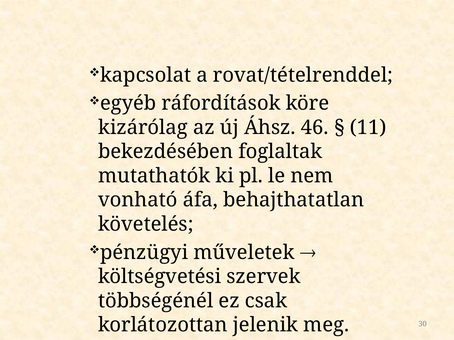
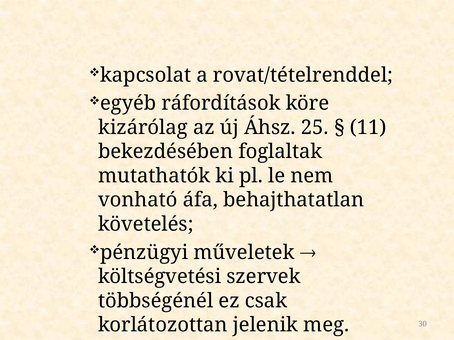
46: 46 -> 25
